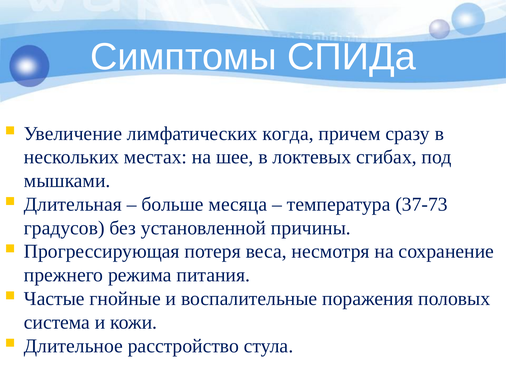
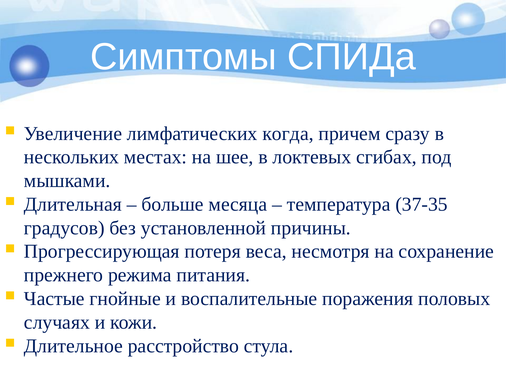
37-73: 37-73 -> 37-35
система: система -> случаях
